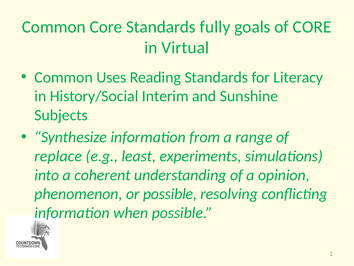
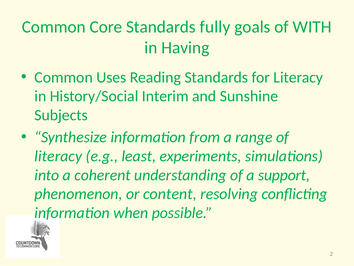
of CORE: CORE -> WITH
Virtual: Virtual -> Having
replace at (58, 156): replace -> literacy
opinion: opinion -> support
or possible: possible -> content
